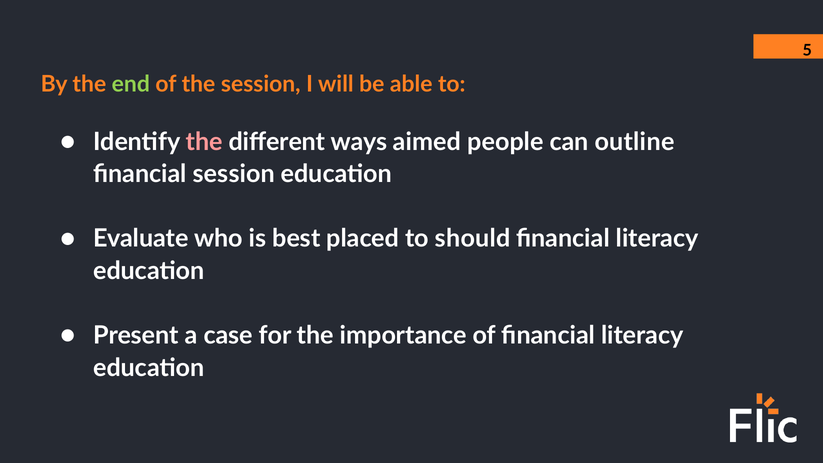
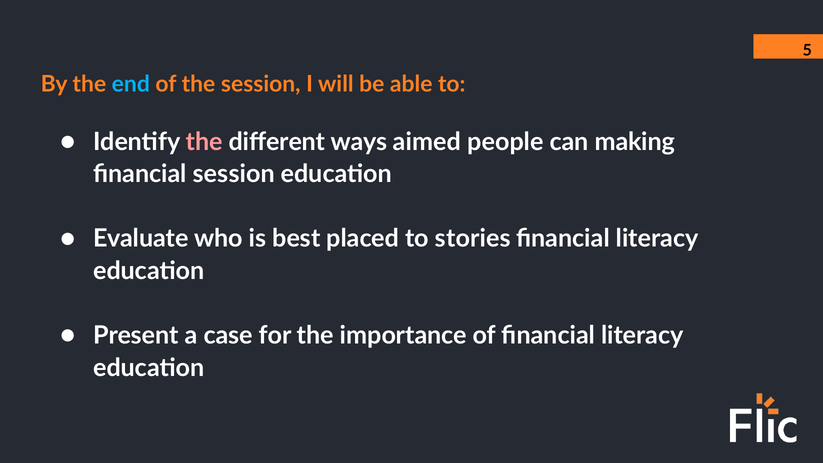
end colour: light green -> light blue
outline: outline -> making
should: should -> stories
